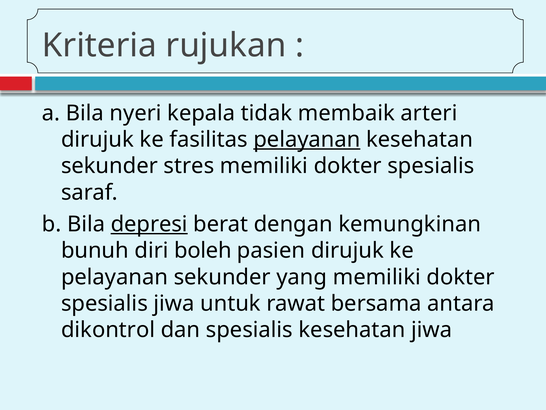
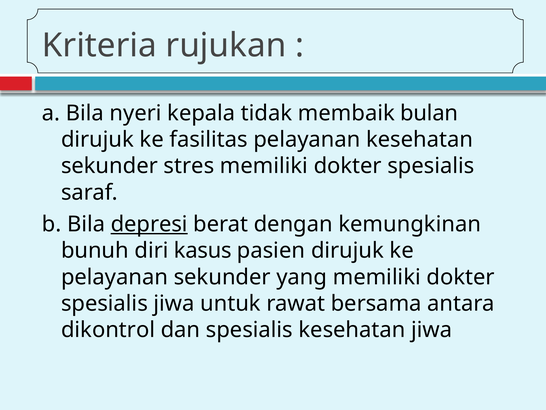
arteri: arteri -> bulan
pelayanan at (307, 139) underline: present -> none
boleh: boleh -> kasus
